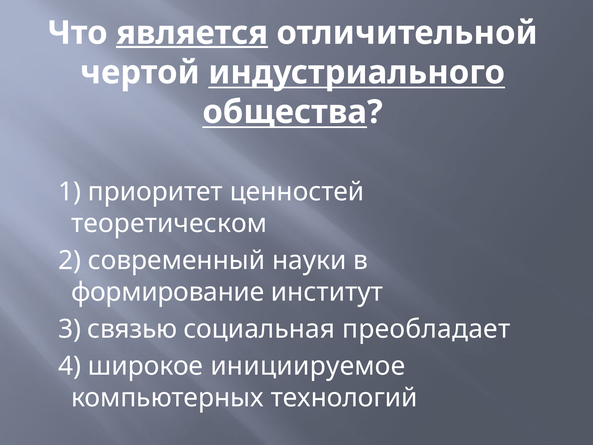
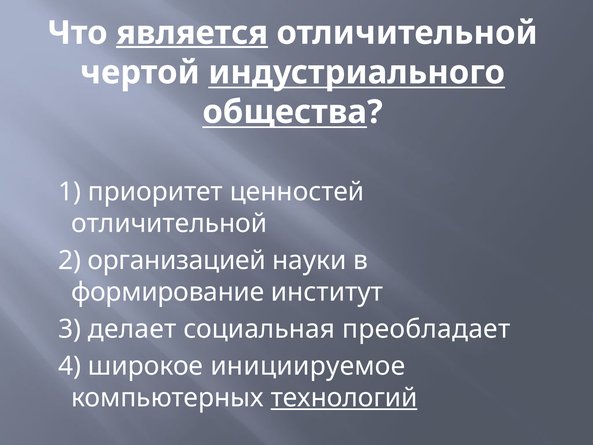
теоретическом at (169, 223): теоретическом -> отличительной
современный: современный -> организацией
связью: связью -> делает
технологий underline: none -> present
